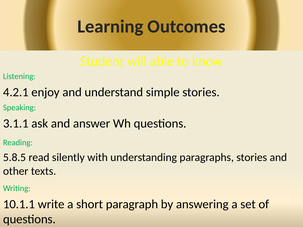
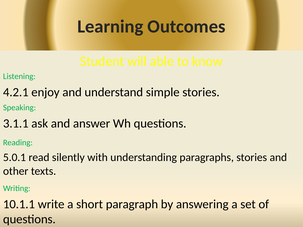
5.8.5: 5.8.5 -> 5.0.1
